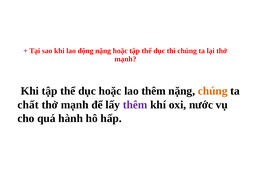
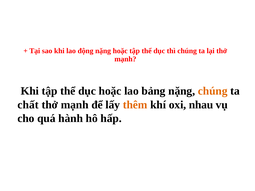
lao thêm: thêm -> bảng
thêm at (135, 105) colour: purple -> orange
nước: nước -> nhau
